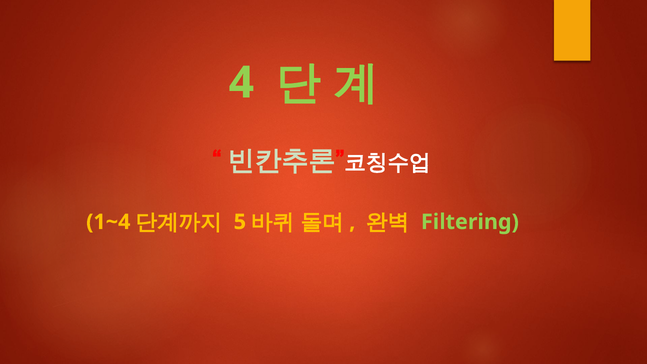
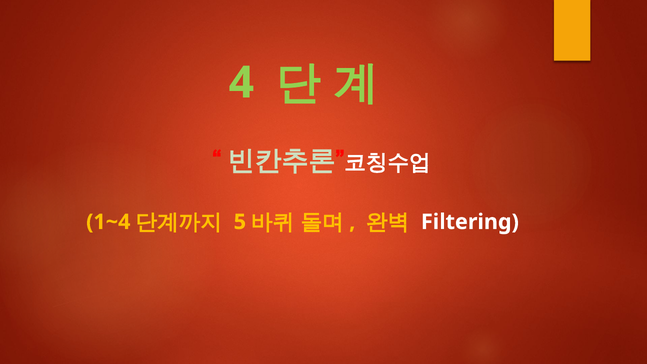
Filtering colour: light green -> white
